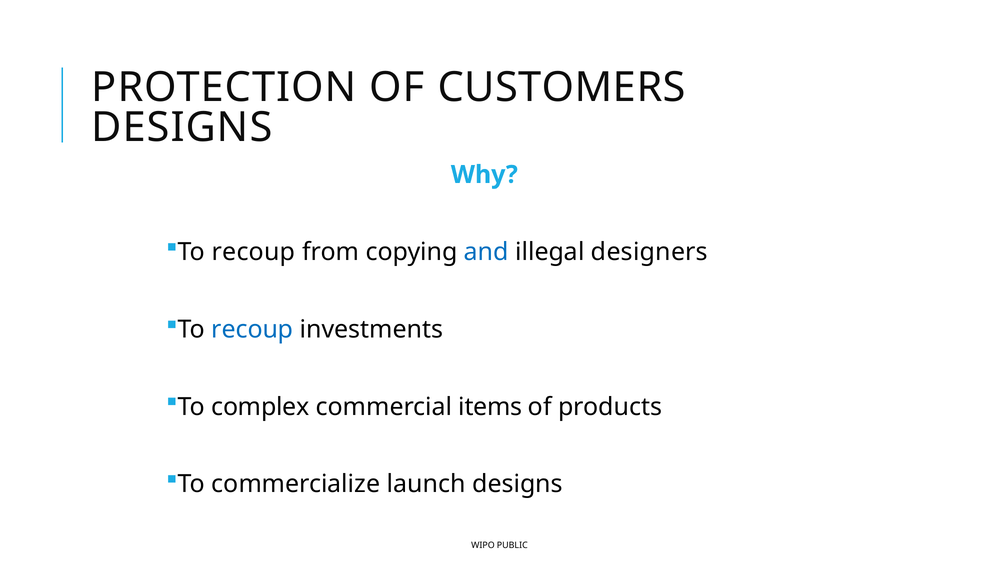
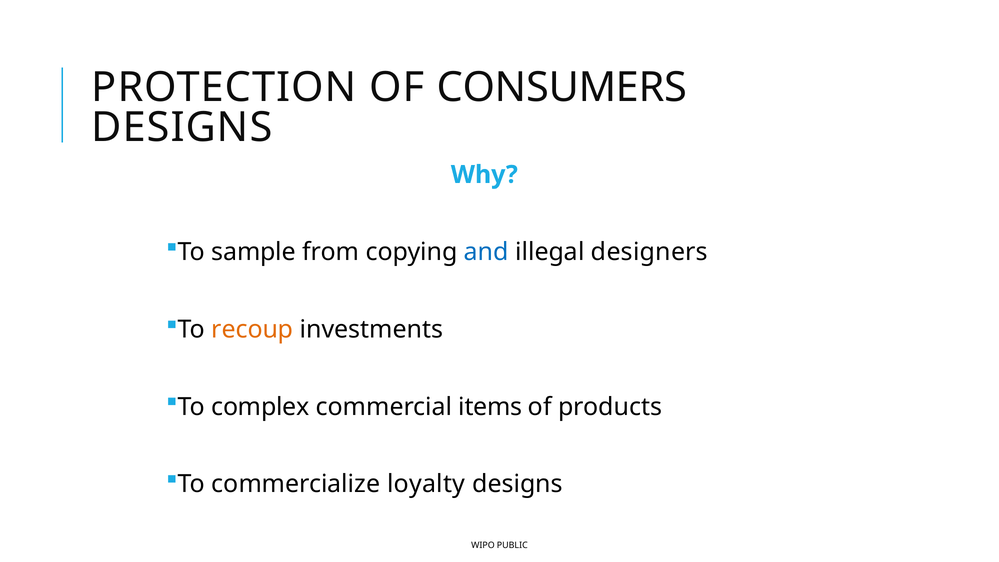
CUSTOMERS: CUSTOMERS -> CONSUMERS
recoup at (253, 252): recoup -> sample
recoup at (252, 329) colour: blue -> orange
launch: launch -> loyalty
